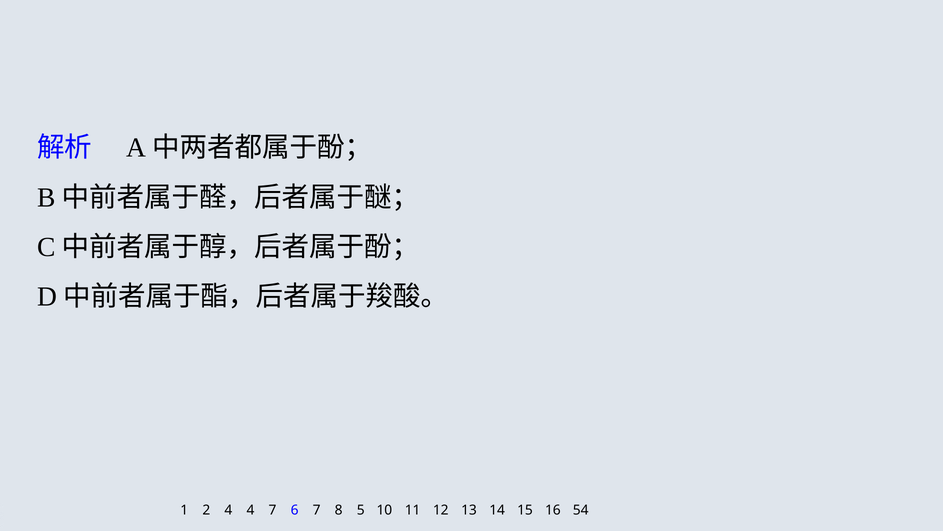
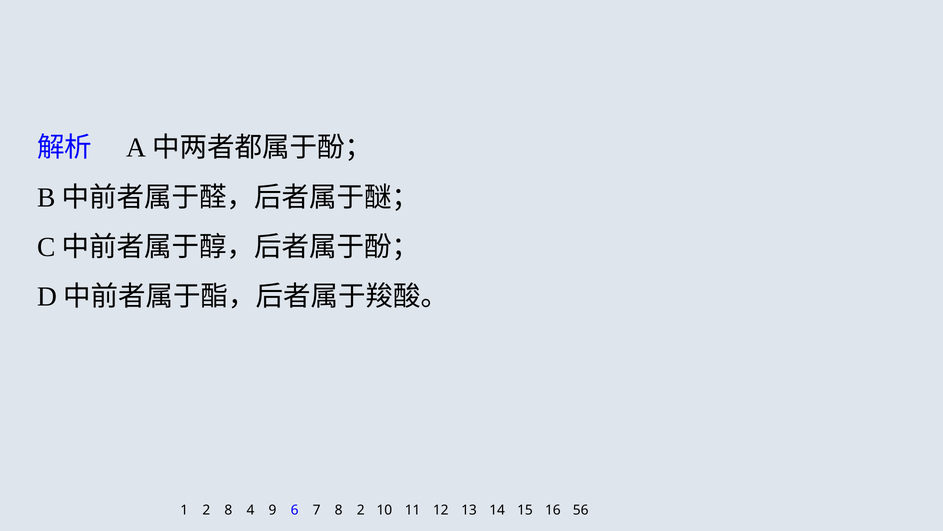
2 4: 4 -> 8
4 7: 7 -> 9
8 5: 5 -> 2
54: 54 -> 56
